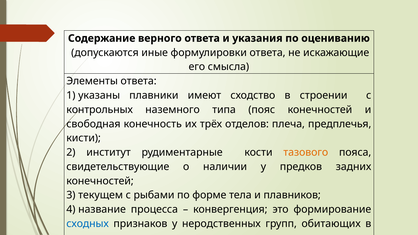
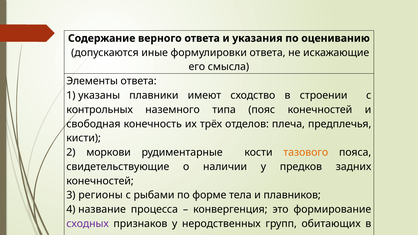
институт: институт -> моркови
текущем: текущем -> регионы
сходных colour: blue -> purple
